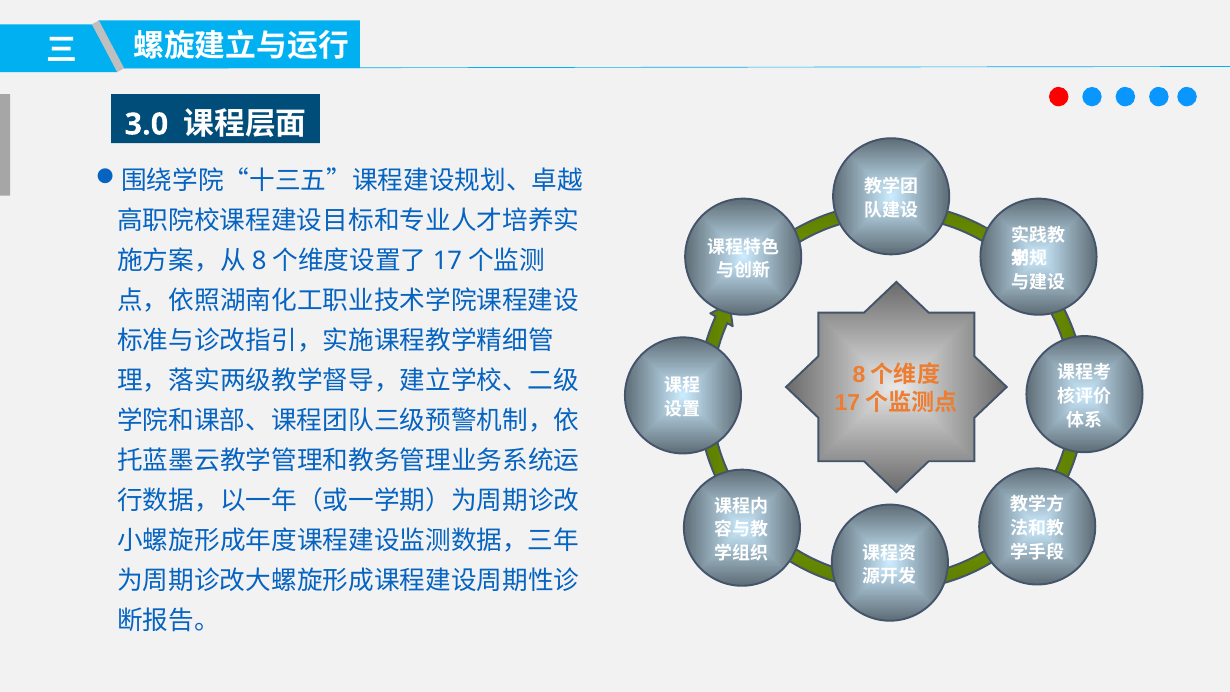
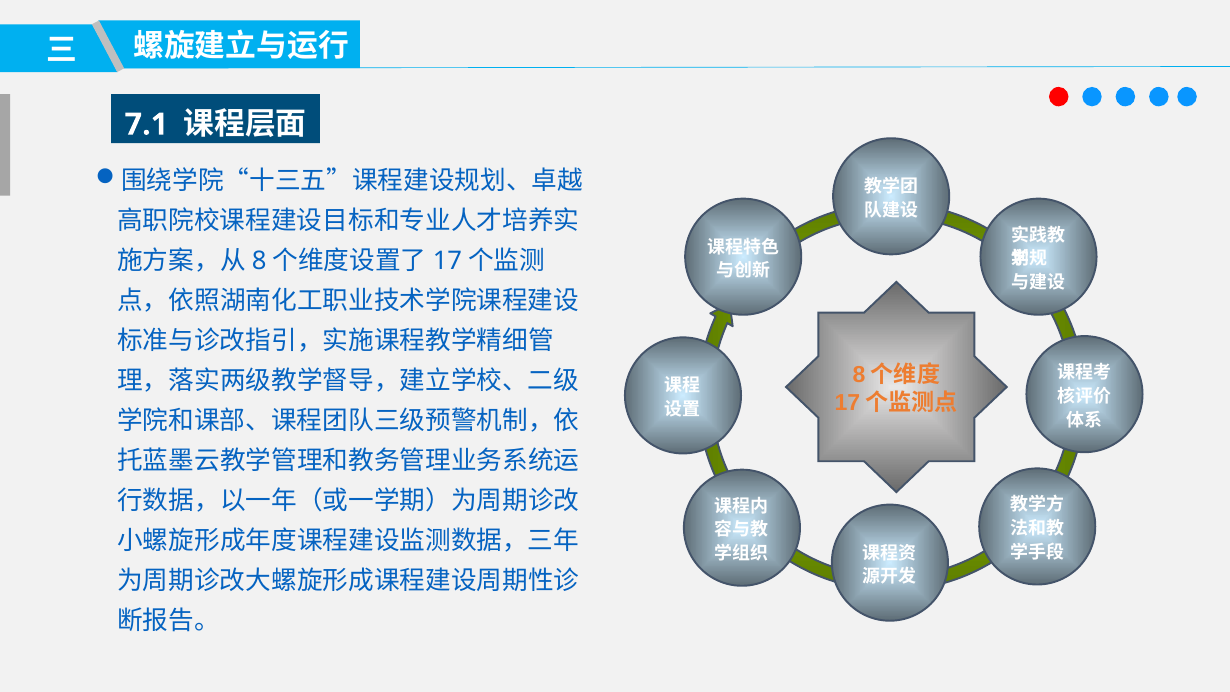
3.0: 3.0 -> 7.1
